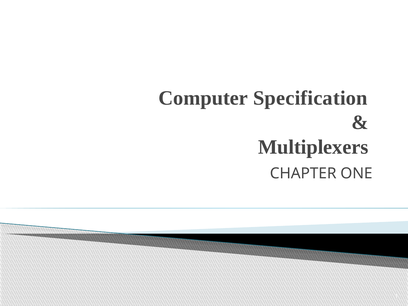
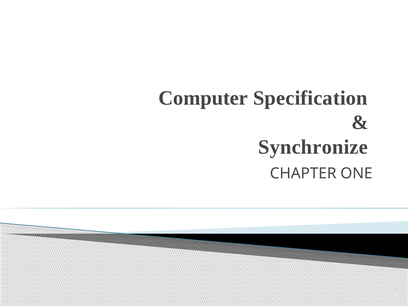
Multiplexers: Multiplexers -> Synchronize
